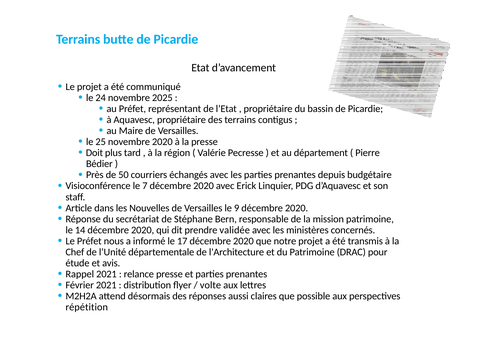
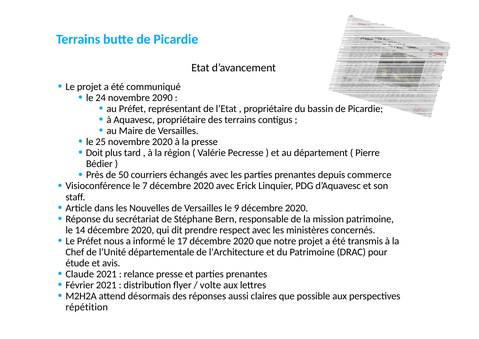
2025: 2025 -> 2090
budgétaire: budgétaire -> commerce
validée: validée -> respect
Rappel: Rappel -> Claude
